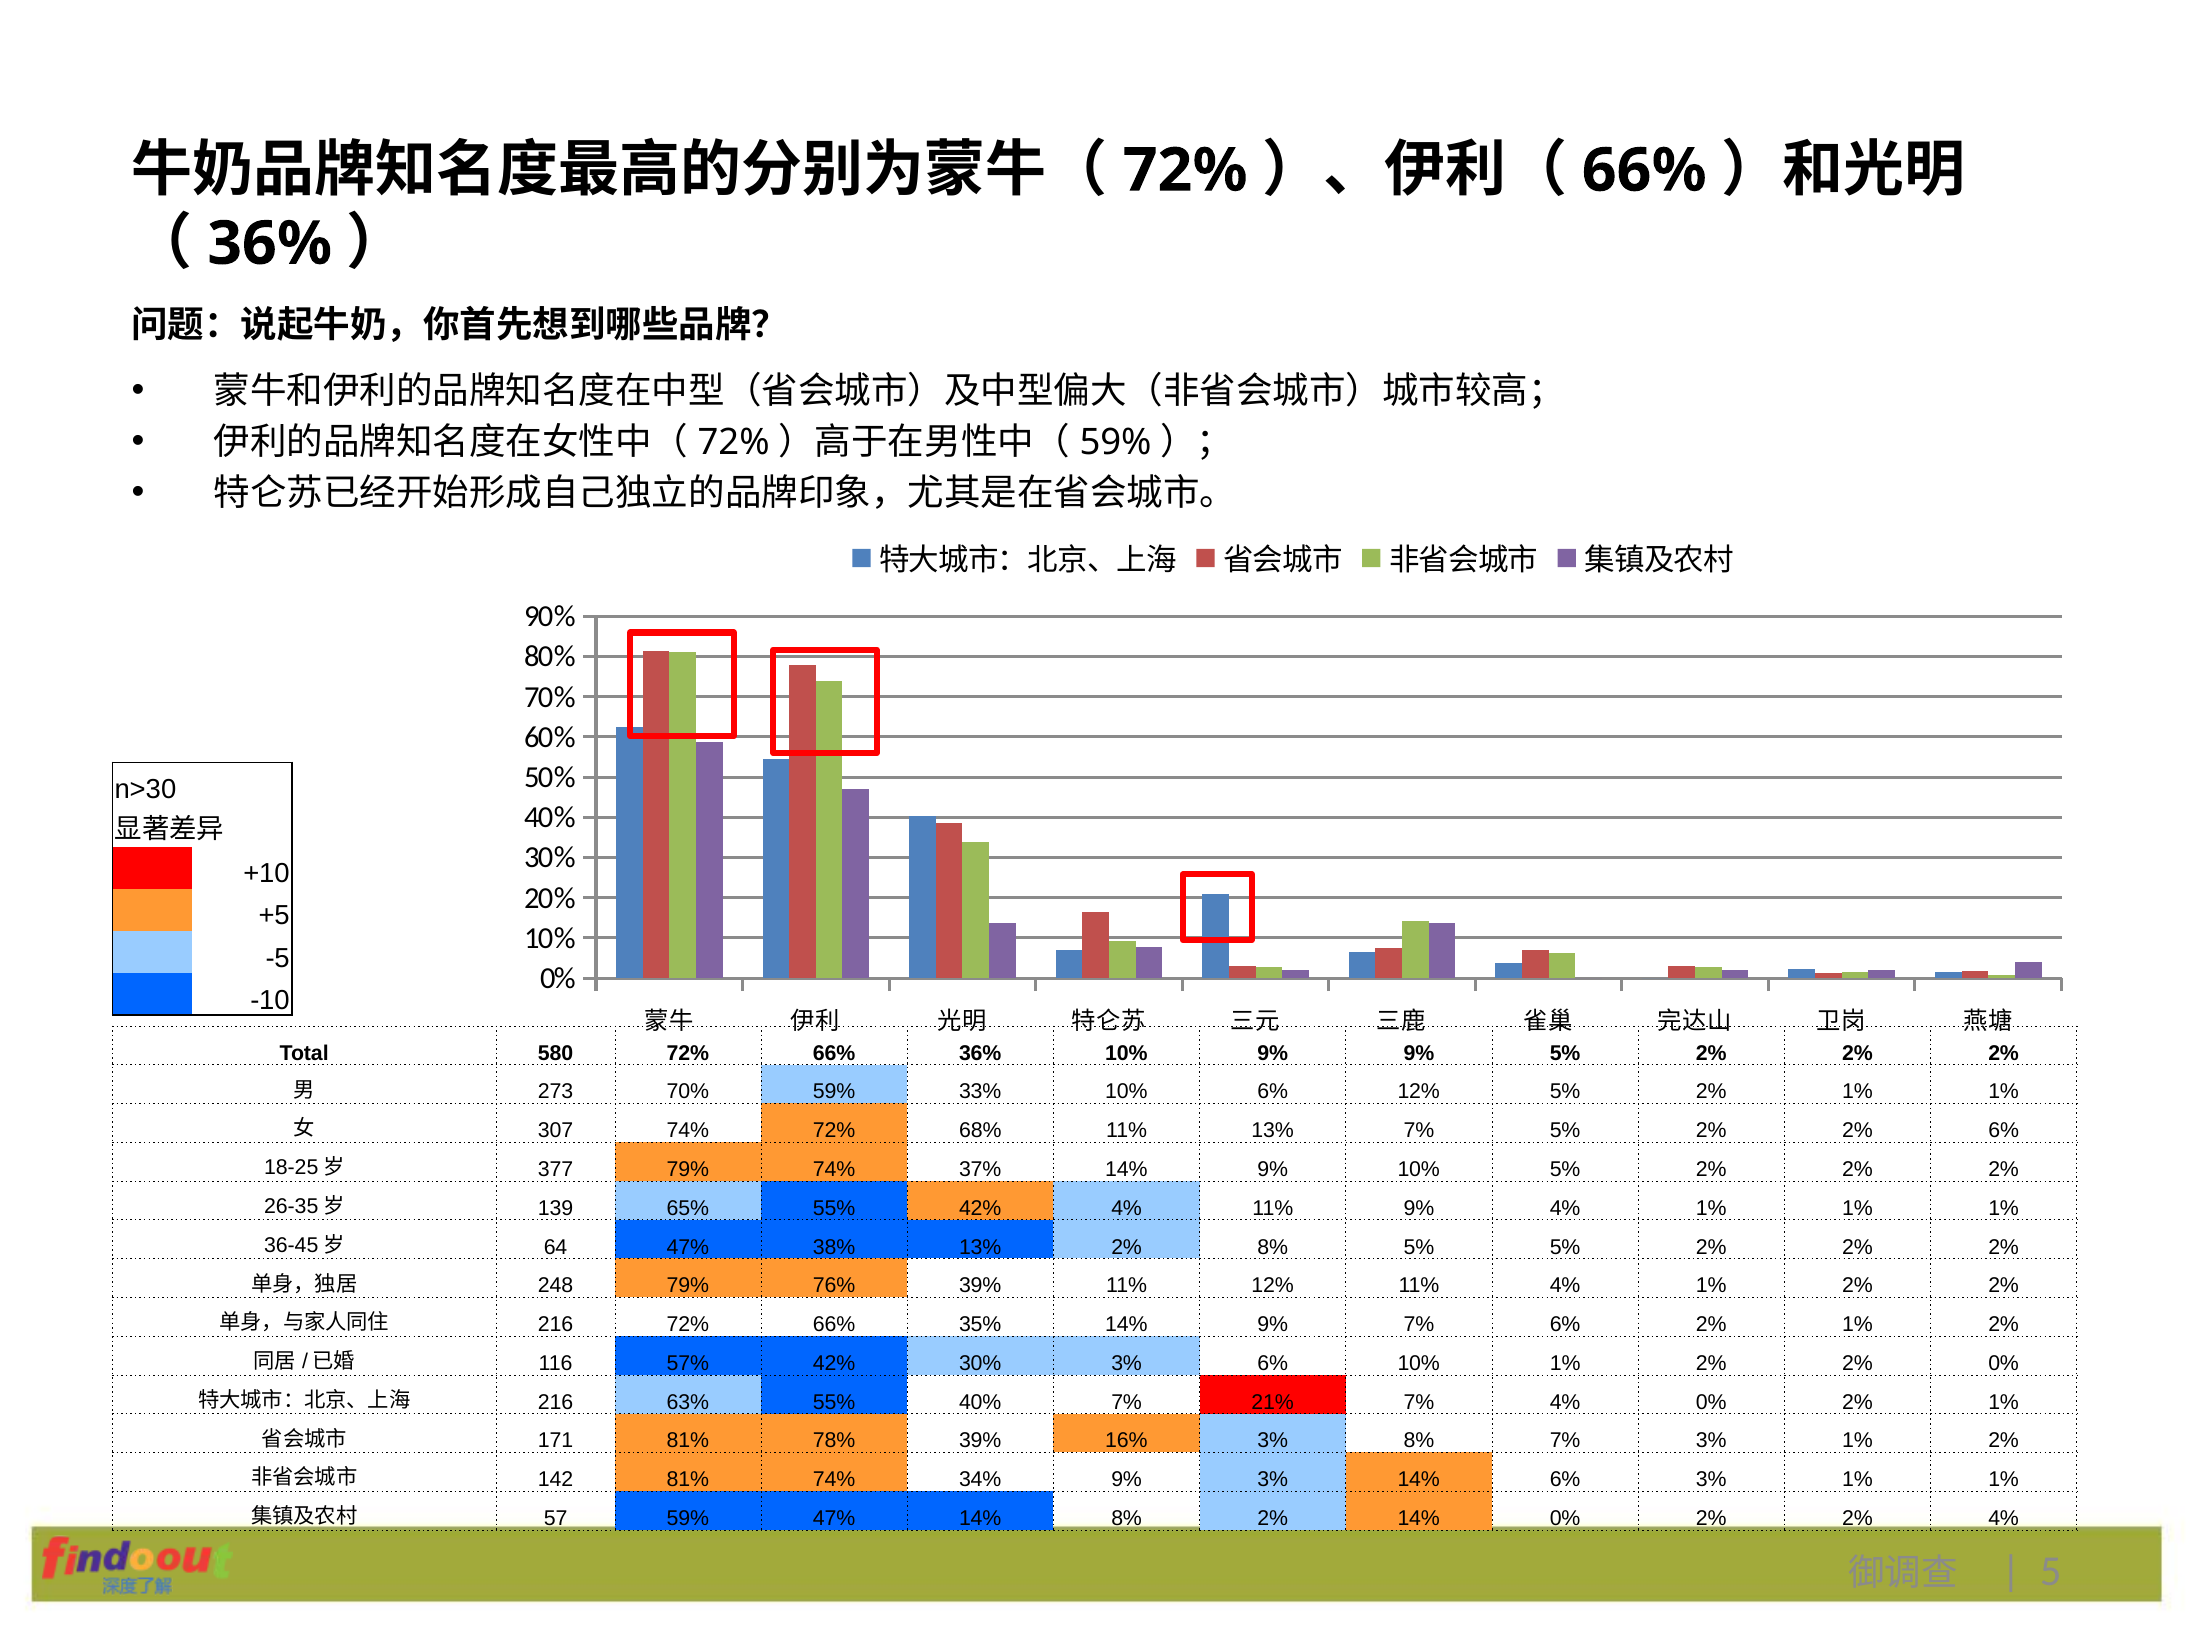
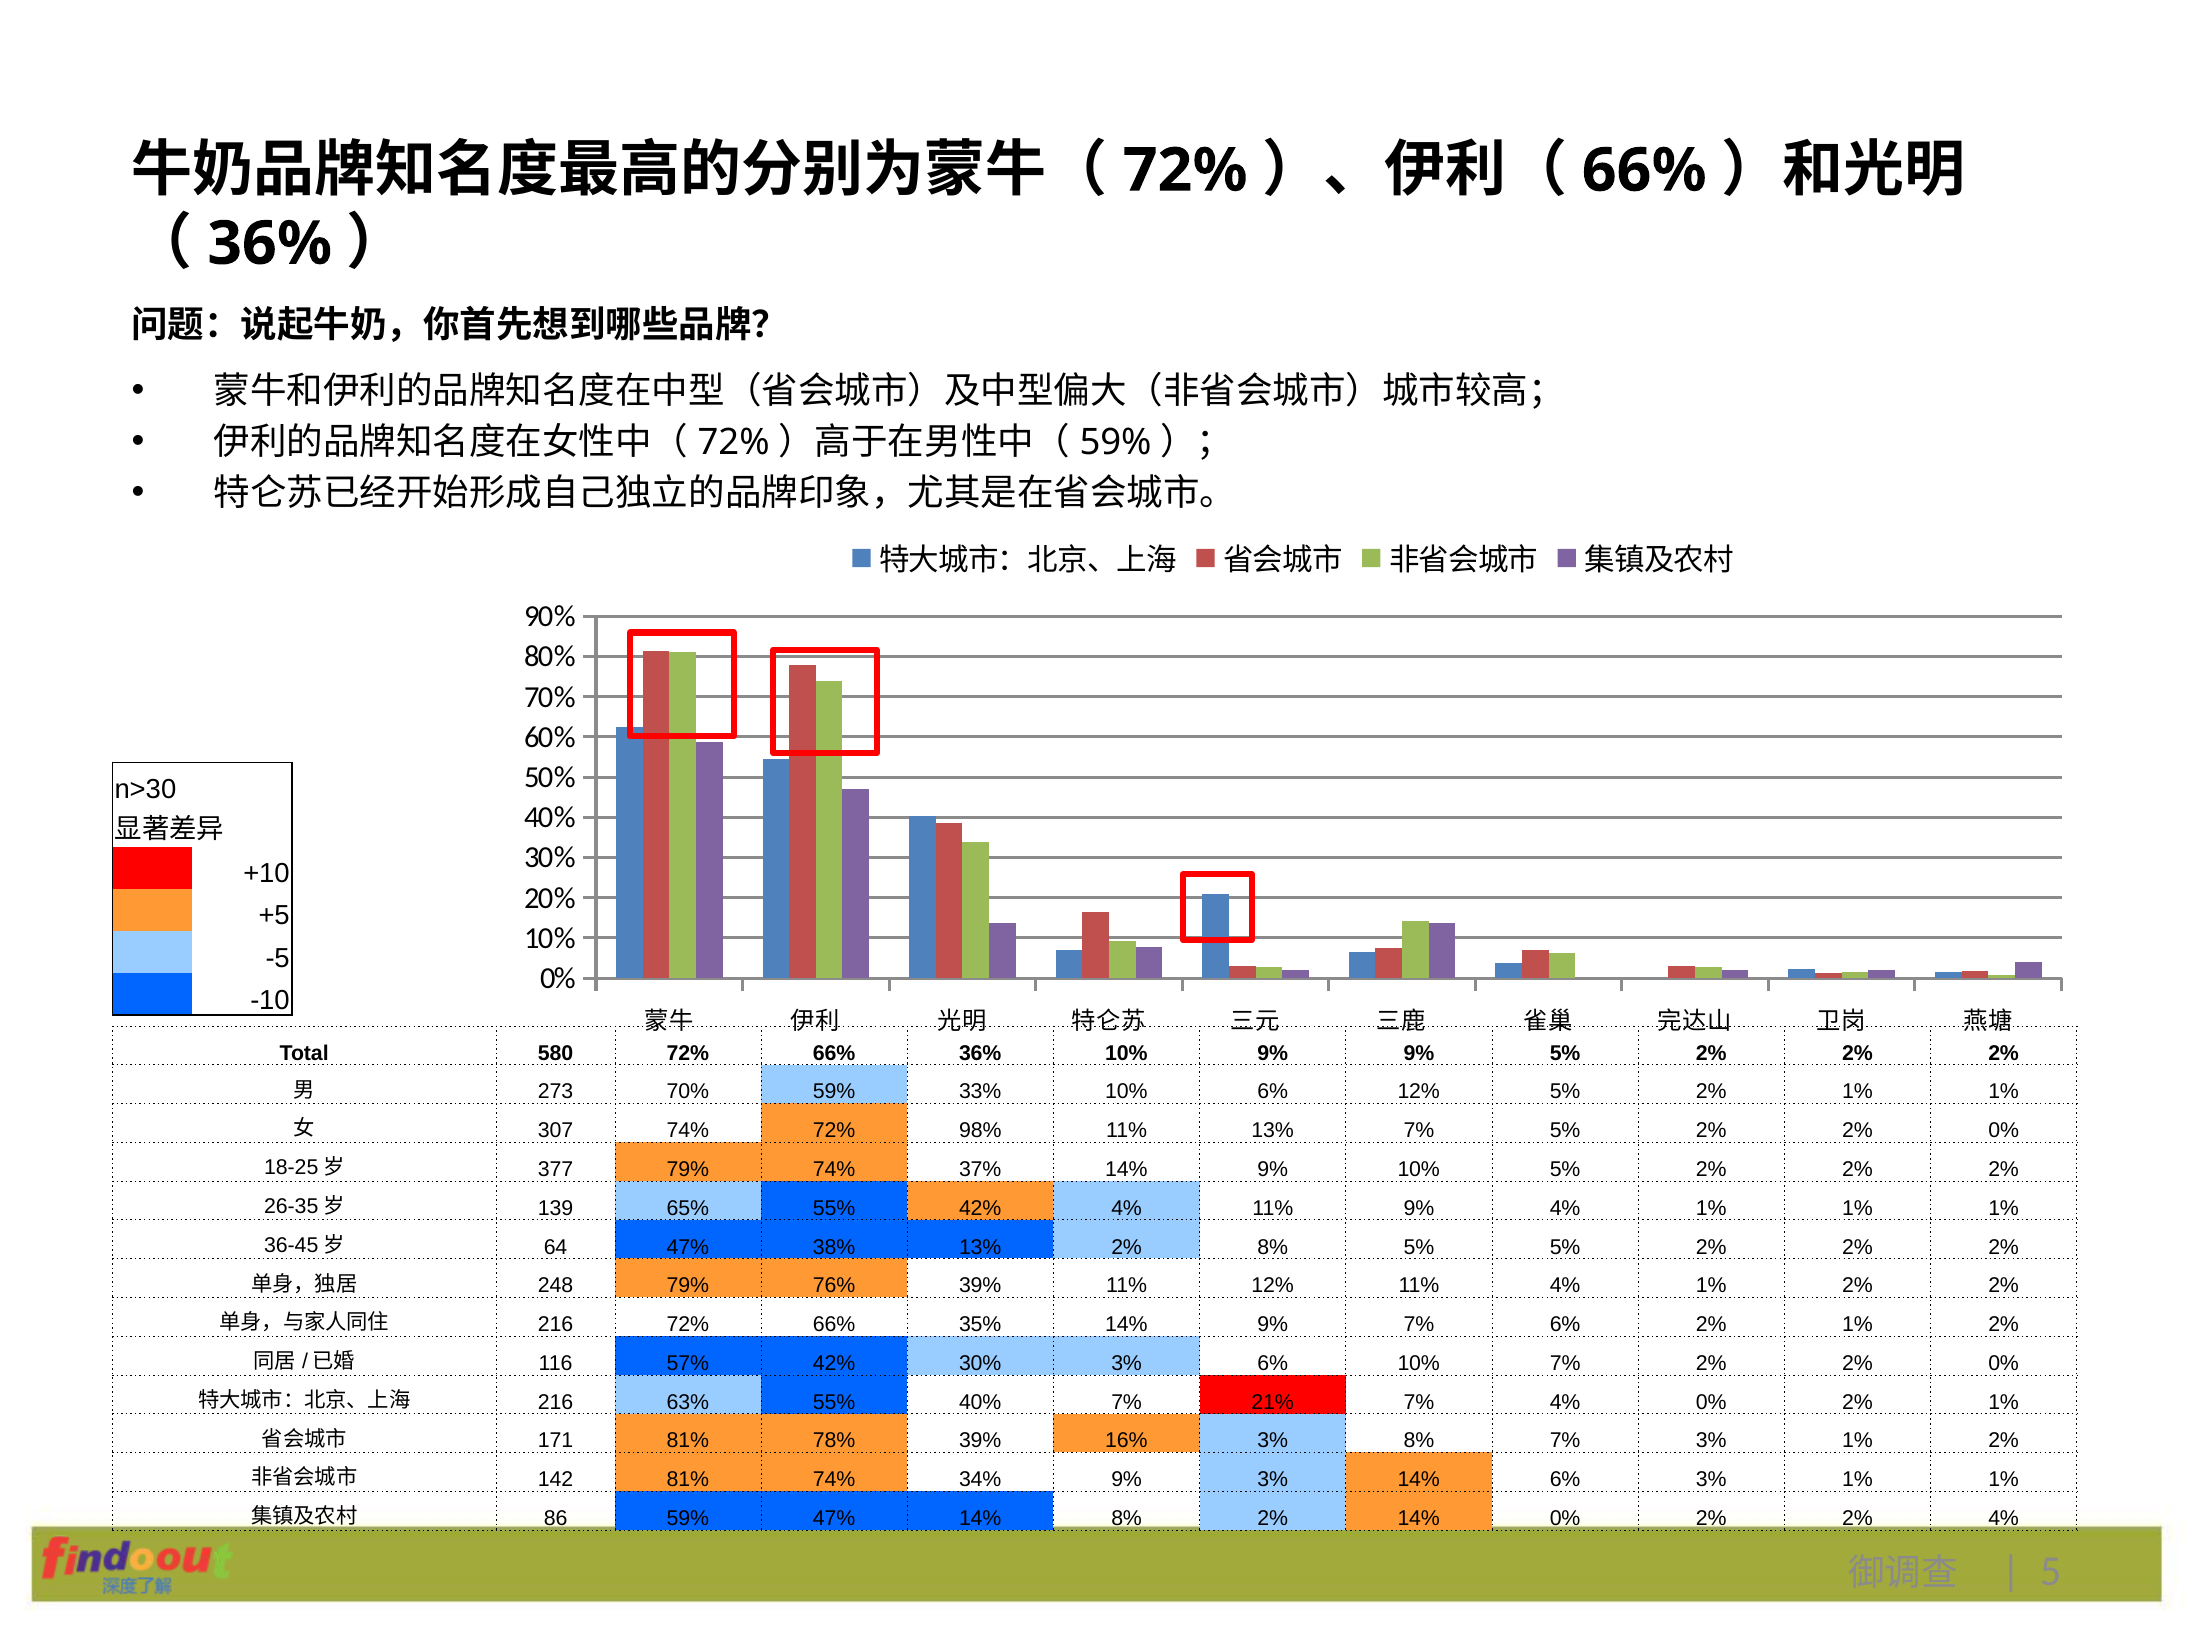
68%: 68% -> 98%
5% 2% 2% 6%: 6% -> 0%
10% 1%: 1% -> 7%
57: 57 -> 86
